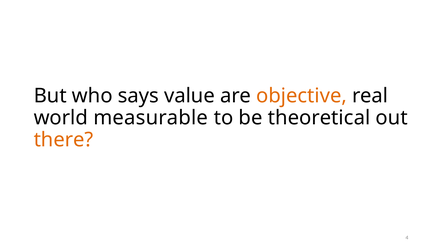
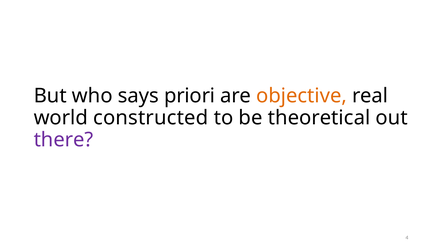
value: value -> priori
measurable: measurable -> constructed
there colour: orange -> purple
